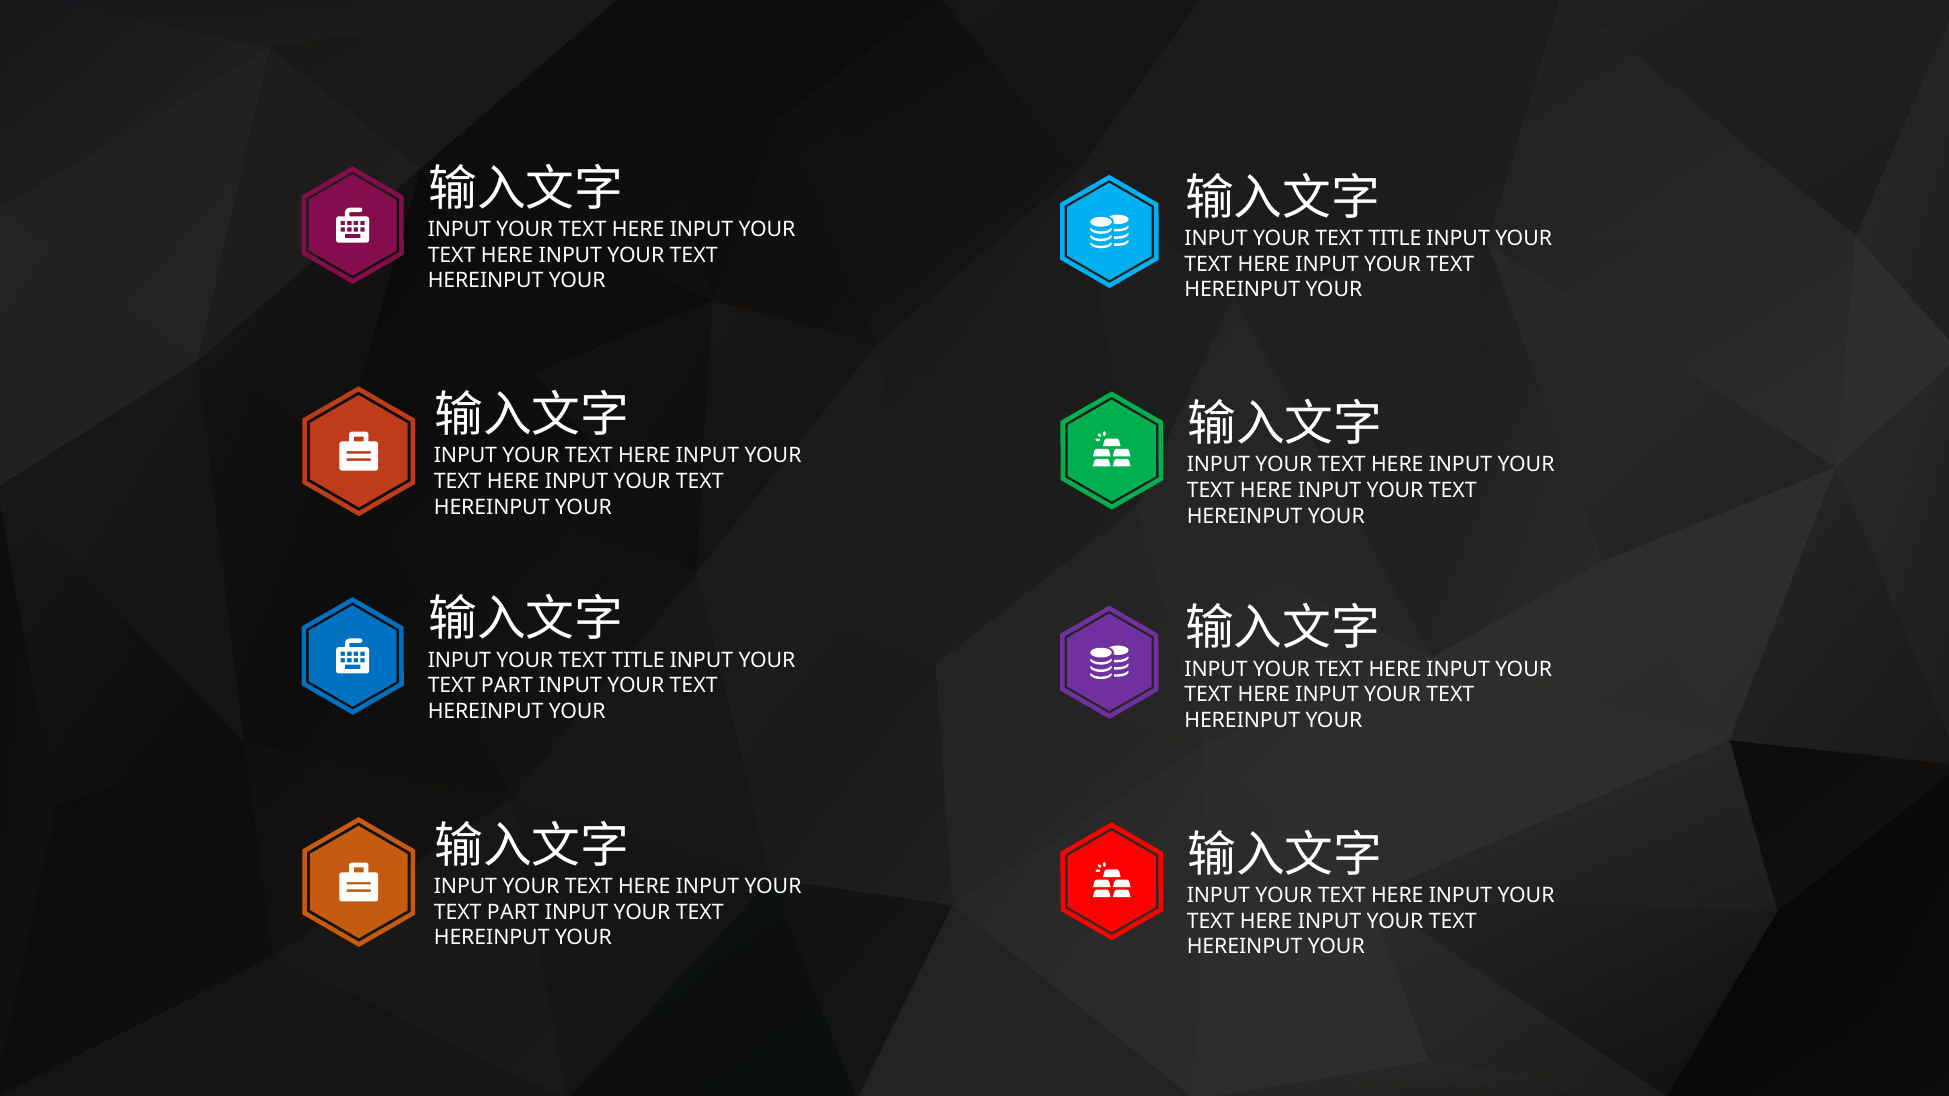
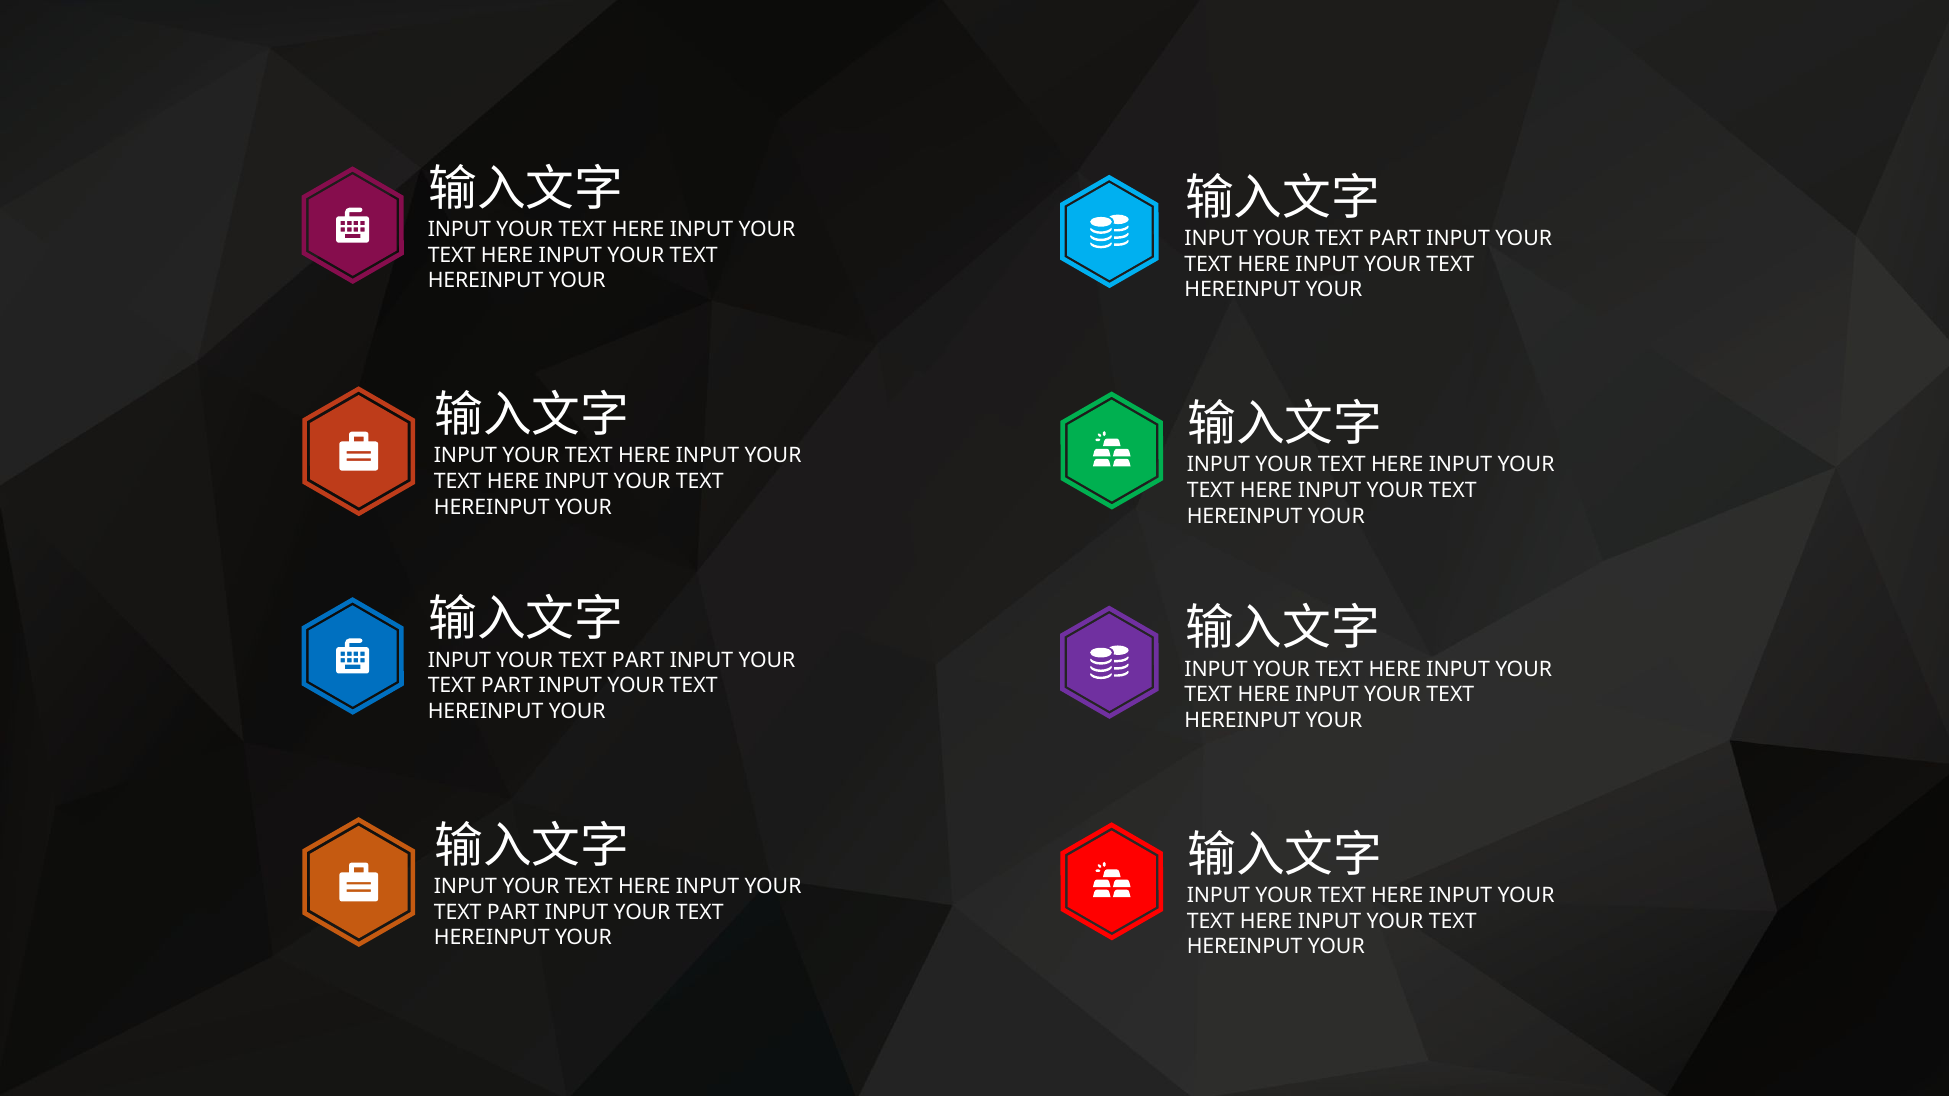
TITLE at (1395, 239): TITLE -> PART
TITLE at (638, 661): TITLE -> PART
